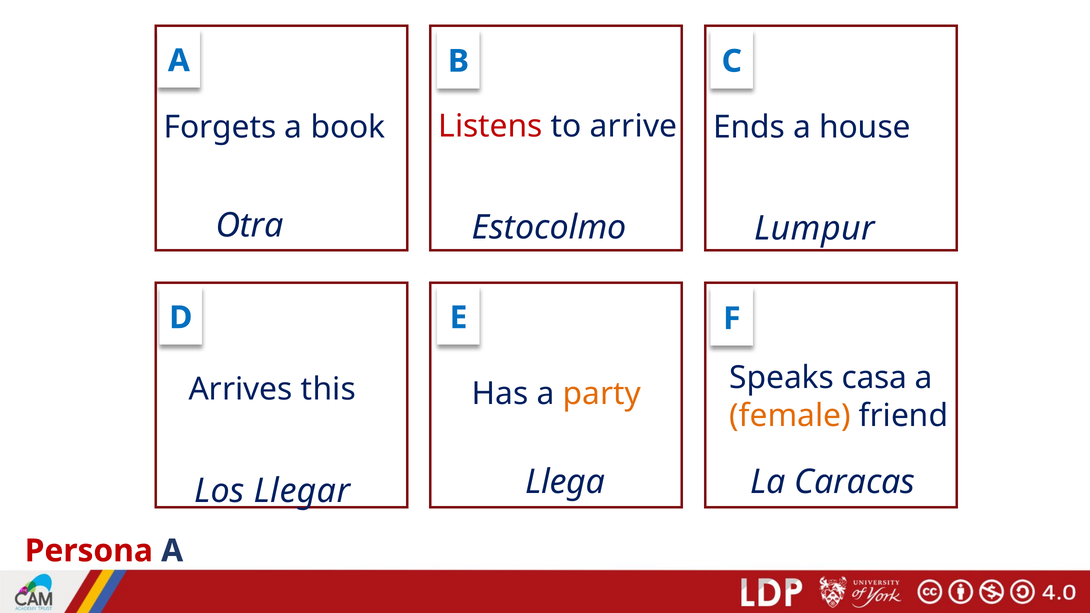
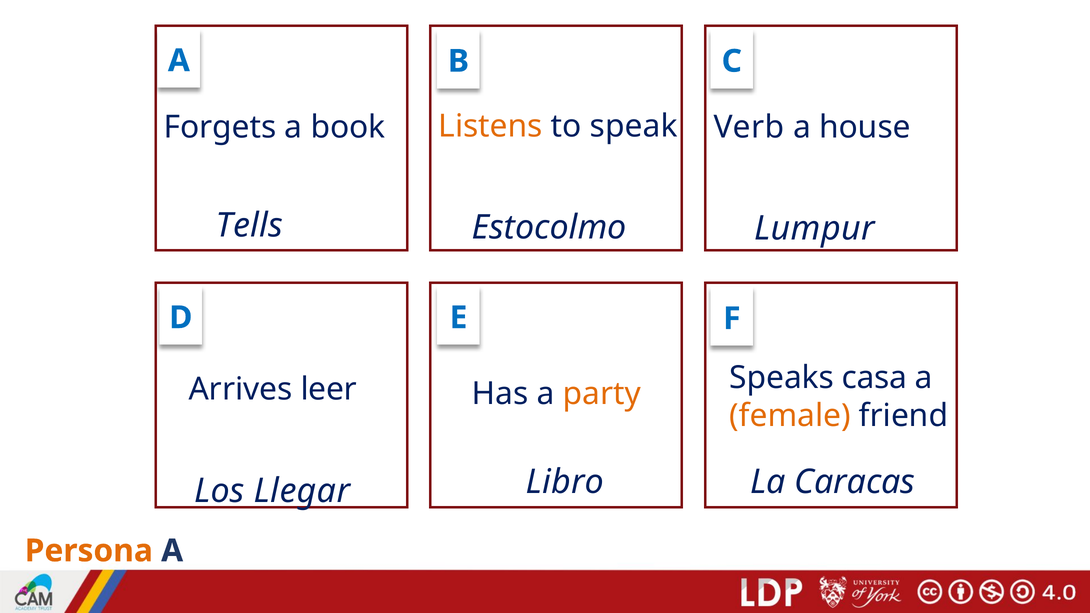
Listens colour: red -> orange
arrive: arrive -> speak
Ends: Ends -> Verb
Otra: Otra -> Tells
this: this -> leer
Llega: Llega -> Libro
Persona colour: red -> orange
